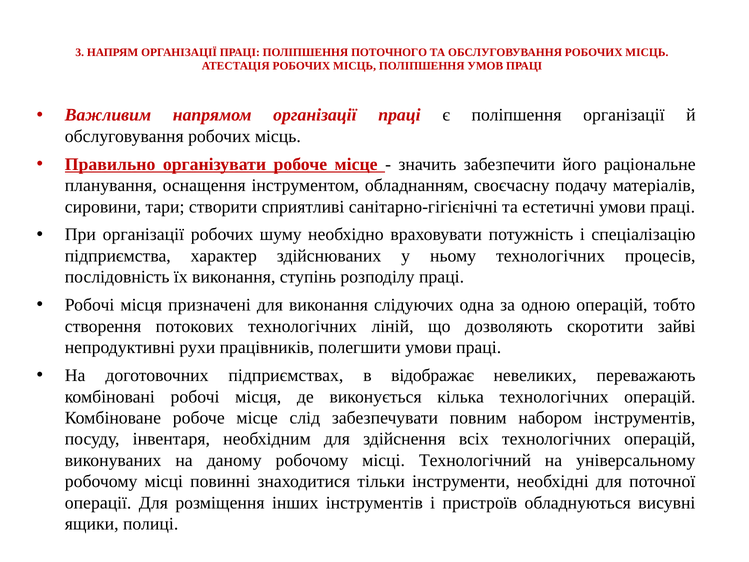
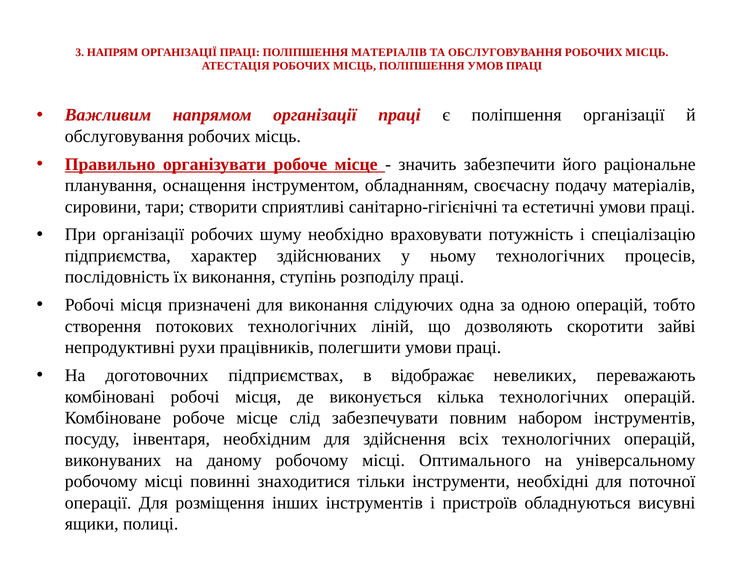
ПОЛІПШЕННЯ ПОТОЧНОГО: ПОТОЧНОГО -> МАТЕРІАЛІВ
Технологічний: Технологічний -> Оптимального
